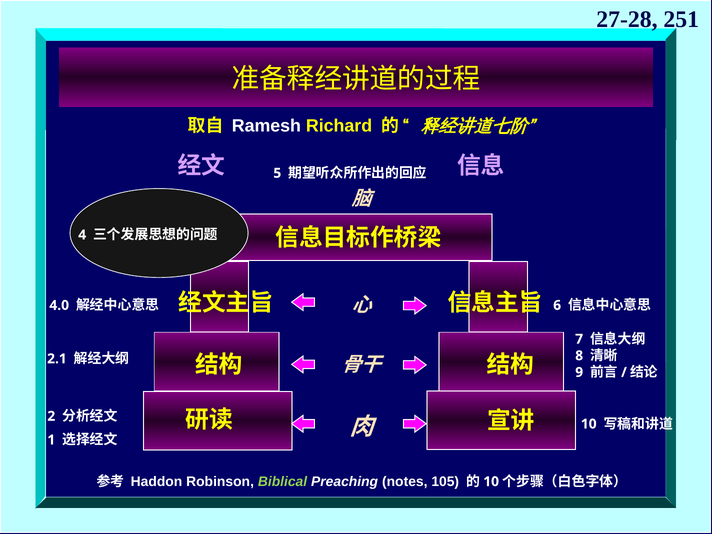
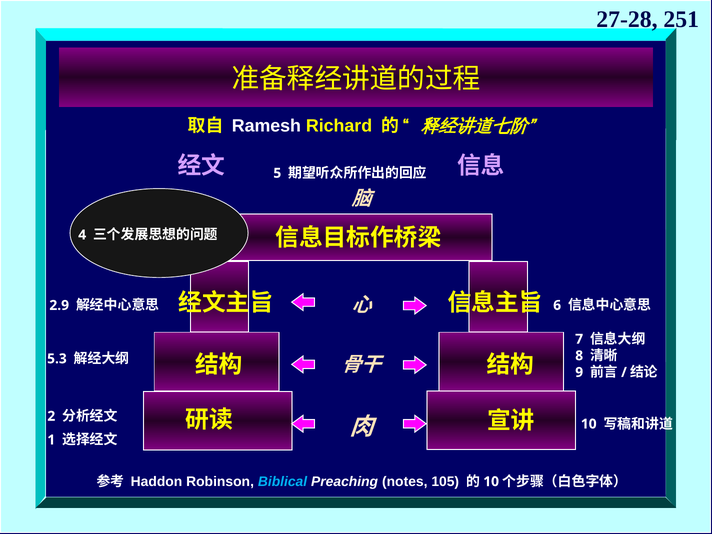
4.0: 4.0 -> 2.9
2.1: 2.1 -> 5.3
Biblical colour: light green -> light blue
